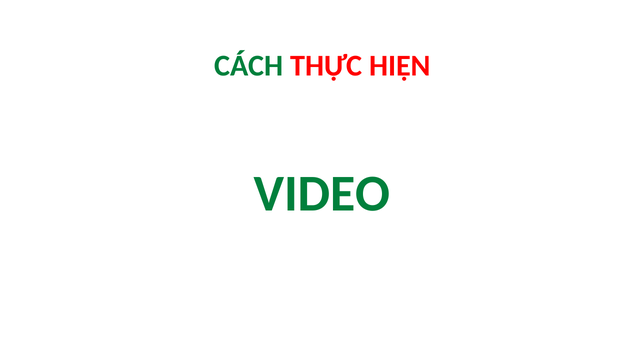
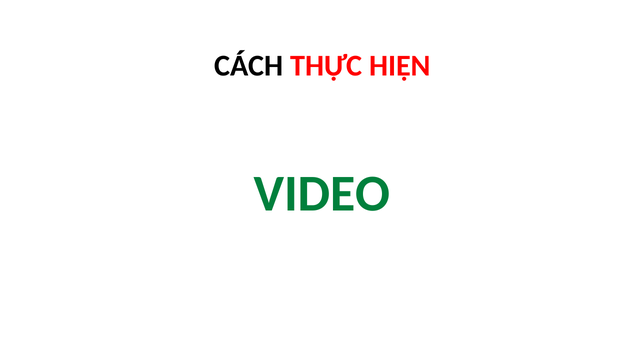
CÁCH colour: green -> black
